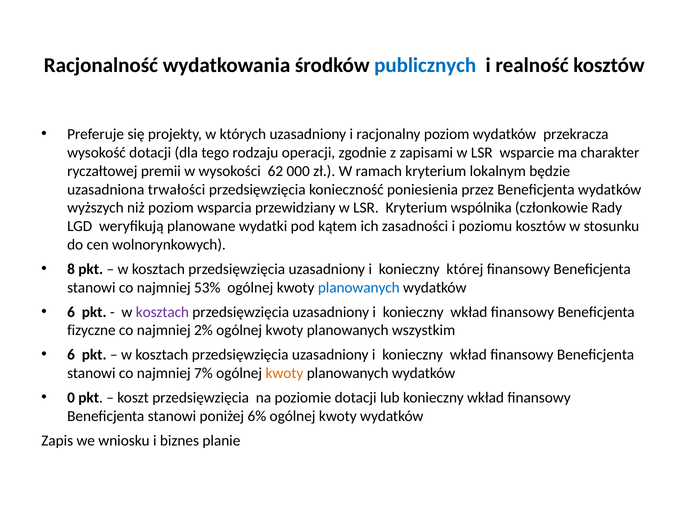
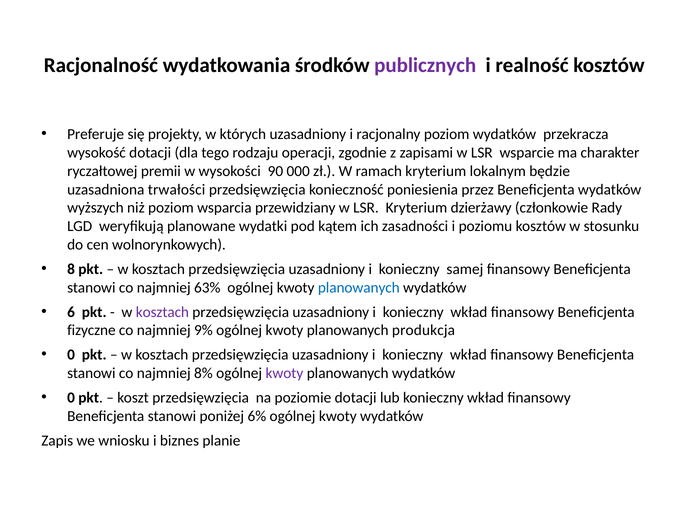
publicznych colour: blue -> purple
62: 62 -> 90
wspólnika: wspólnika -> dzierżawy
której: której -> samej
53%: 53% -> 63%
2%: 2% -> 9%
wszystkim: wszystkim -> produkcja
6 at (71, 355): 6 -> 0
7%: 7% -> 8%
kwoty at (284, 373) colour: orange -> purple
